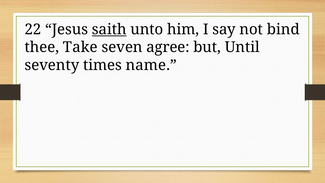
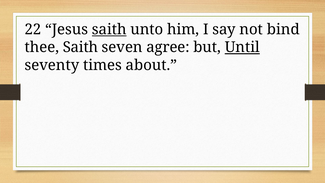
thee Take: Take -> Saith
Until underline: none -> present
name: name -> about
